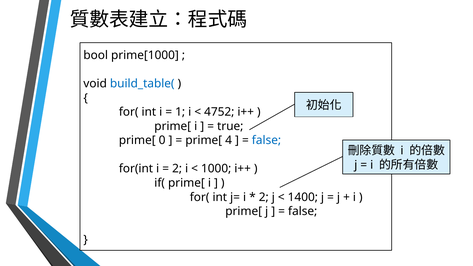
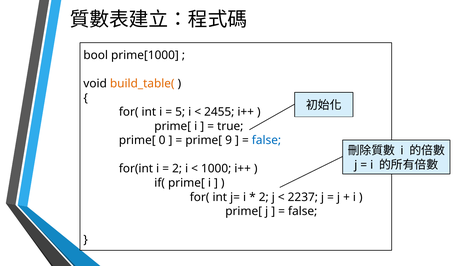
build_table( colour: blue -> orange
1: 1 -> 5
4752: 4752 -> 2455
4: 4 -> 9
1400: 1400 -> 2237
